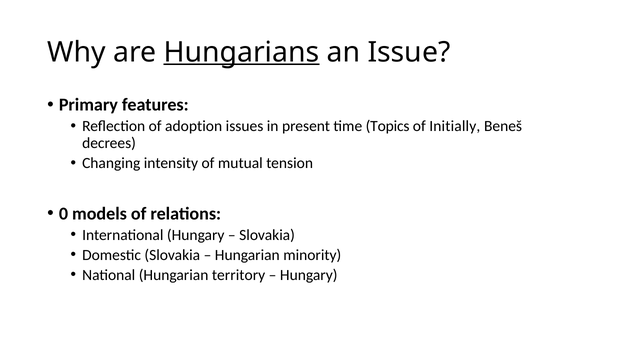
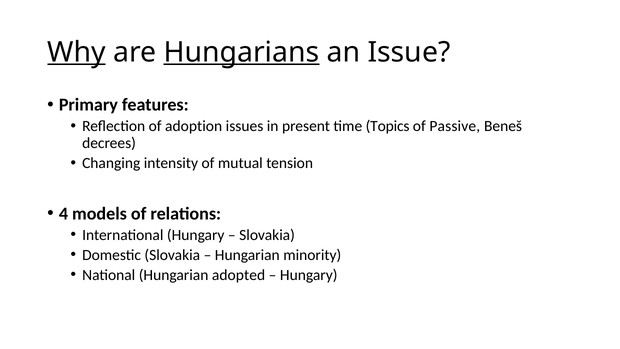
Why underline: none -> present
Initially: Initially -> Passive
0: 0 -> 4
territory: territory -> adopted
